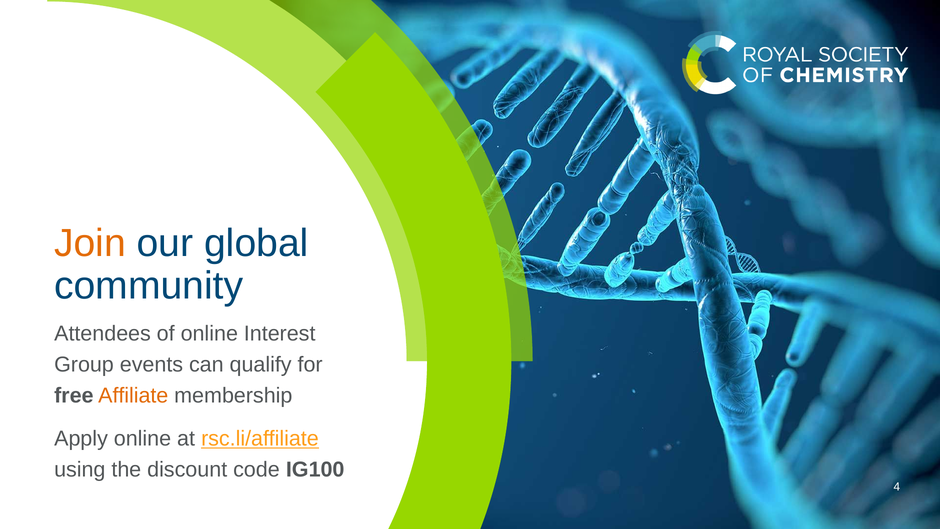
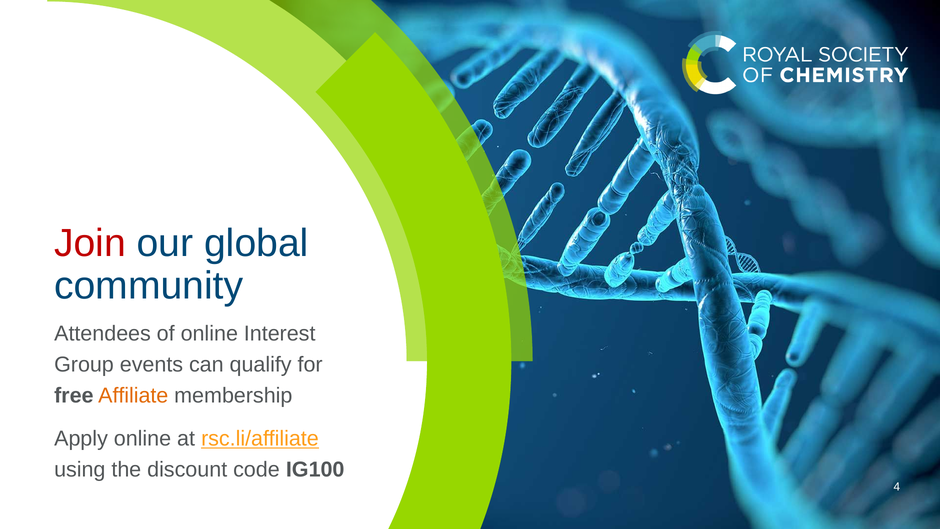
Join colour: orange -> red
